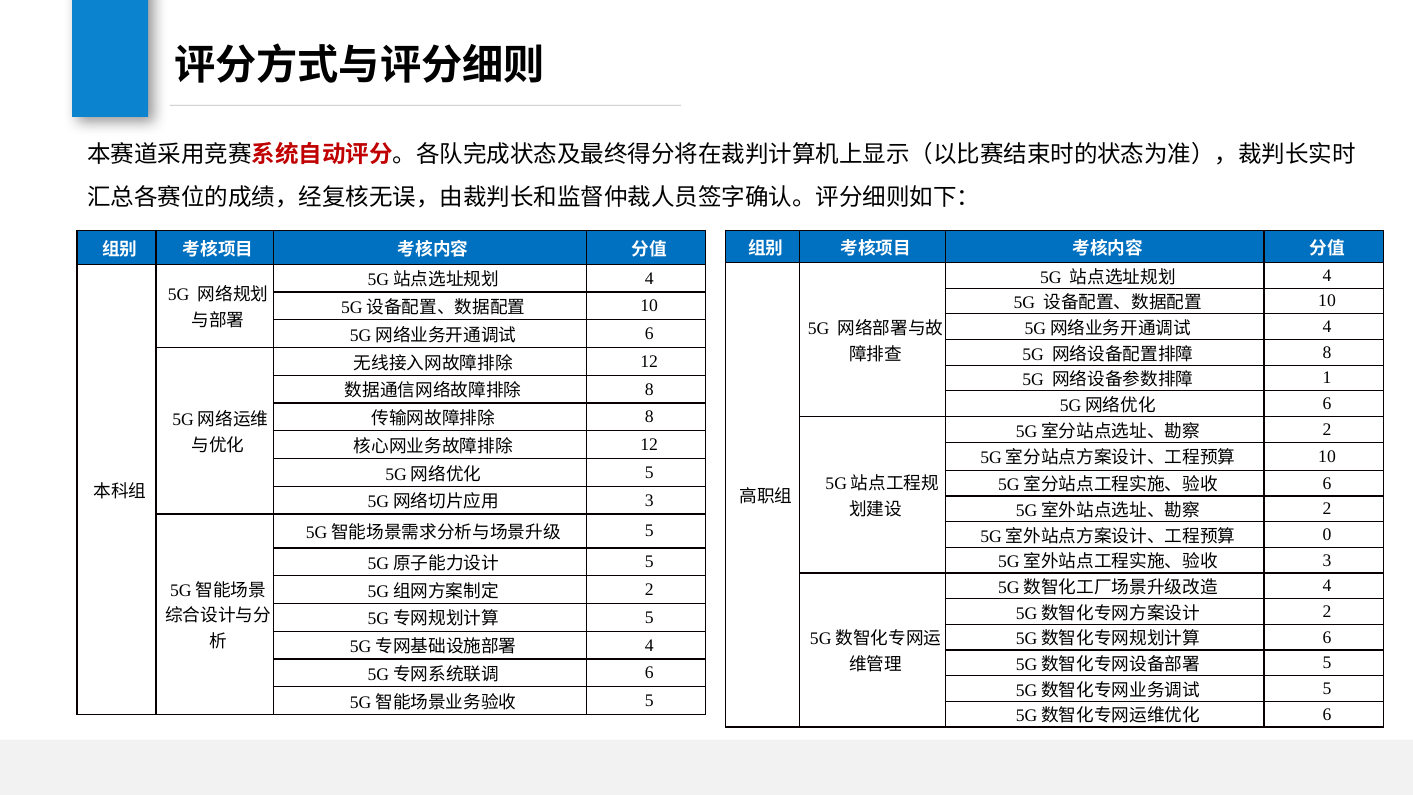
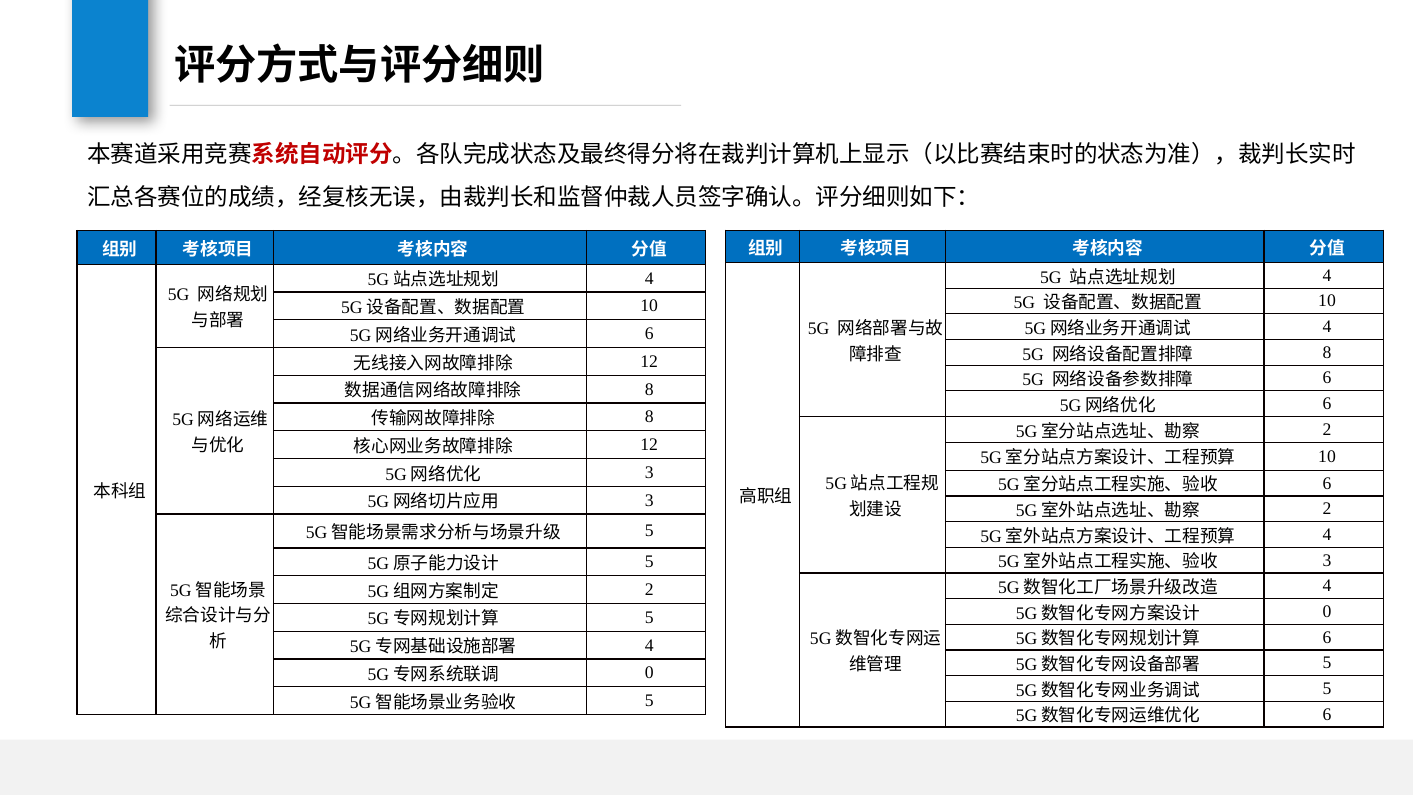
1 at (1327, 378): 1 -> 6
5 at (649, 472): 5 -> 3
0 at (1327, 534): 0 -> 4
2 at (1327, 611): 2 -> 0
6 at (649, 673): 6 -> 0
